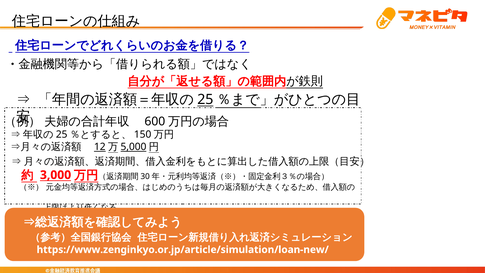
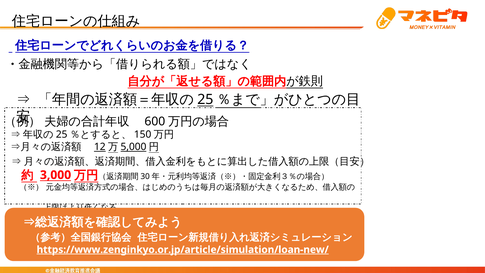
https://www.zenginkyo.or.jp/article/simulation/loan-new/ underline: none -> present
